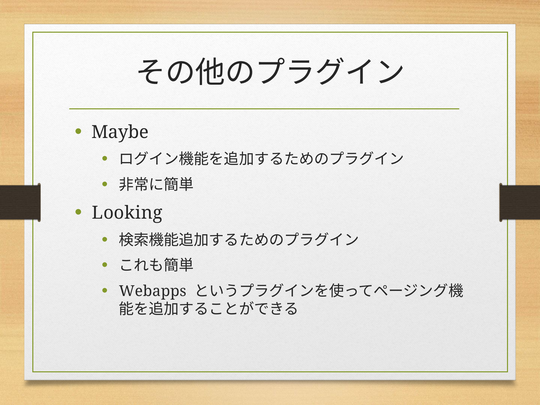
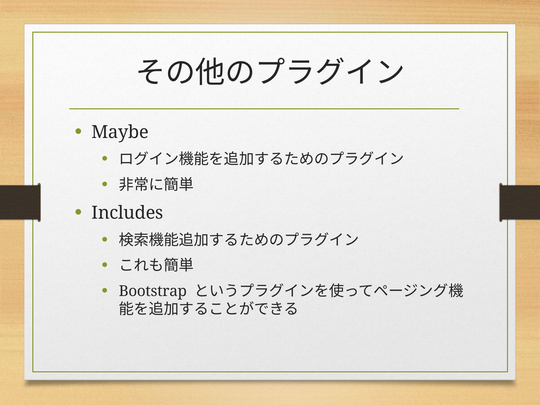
Looking: Looking -> Includes
Webapps: Webapps -> Bootstrap
